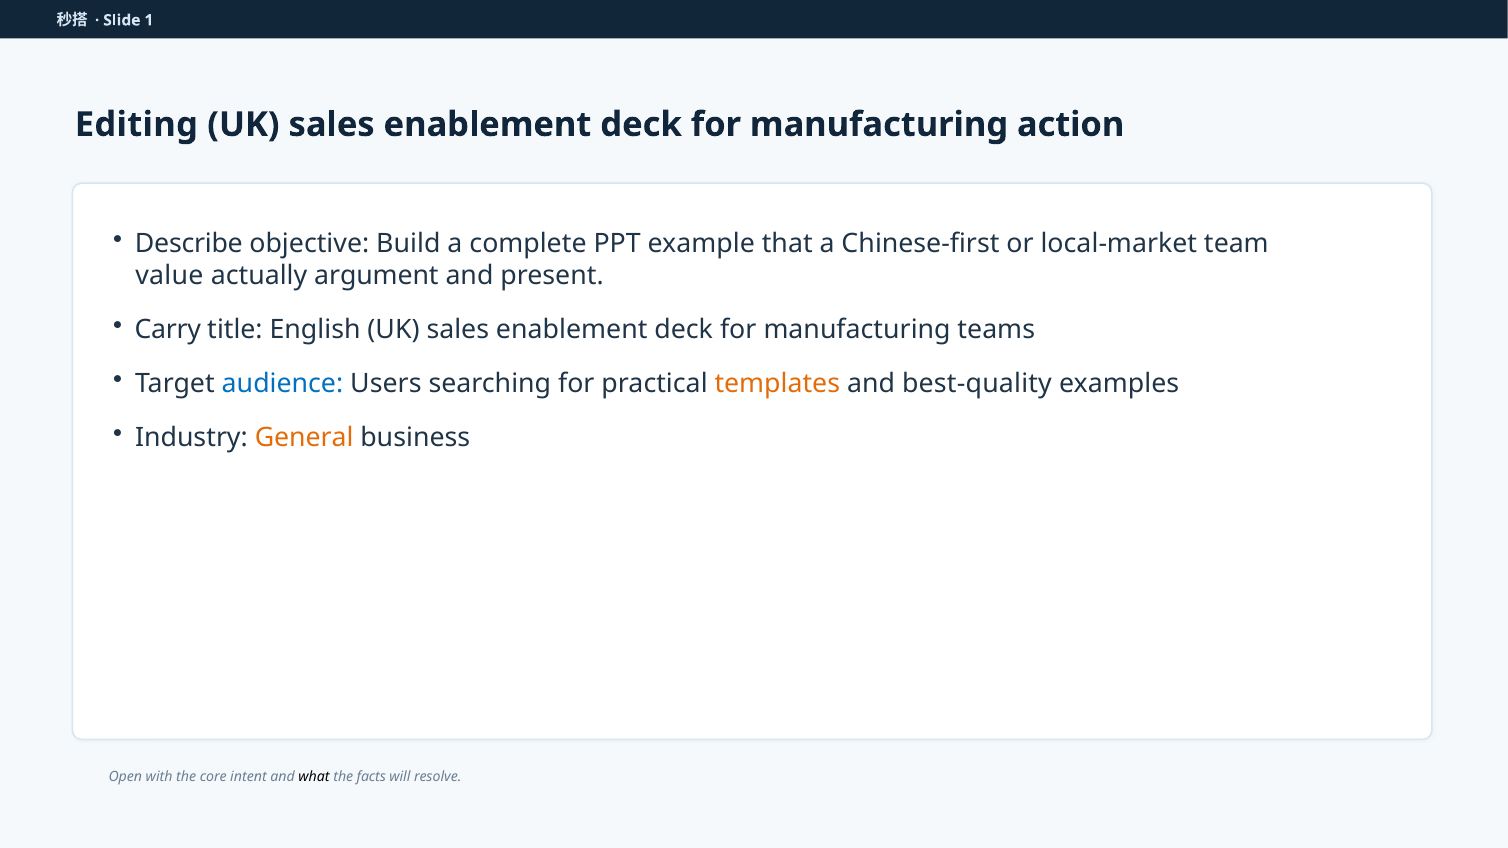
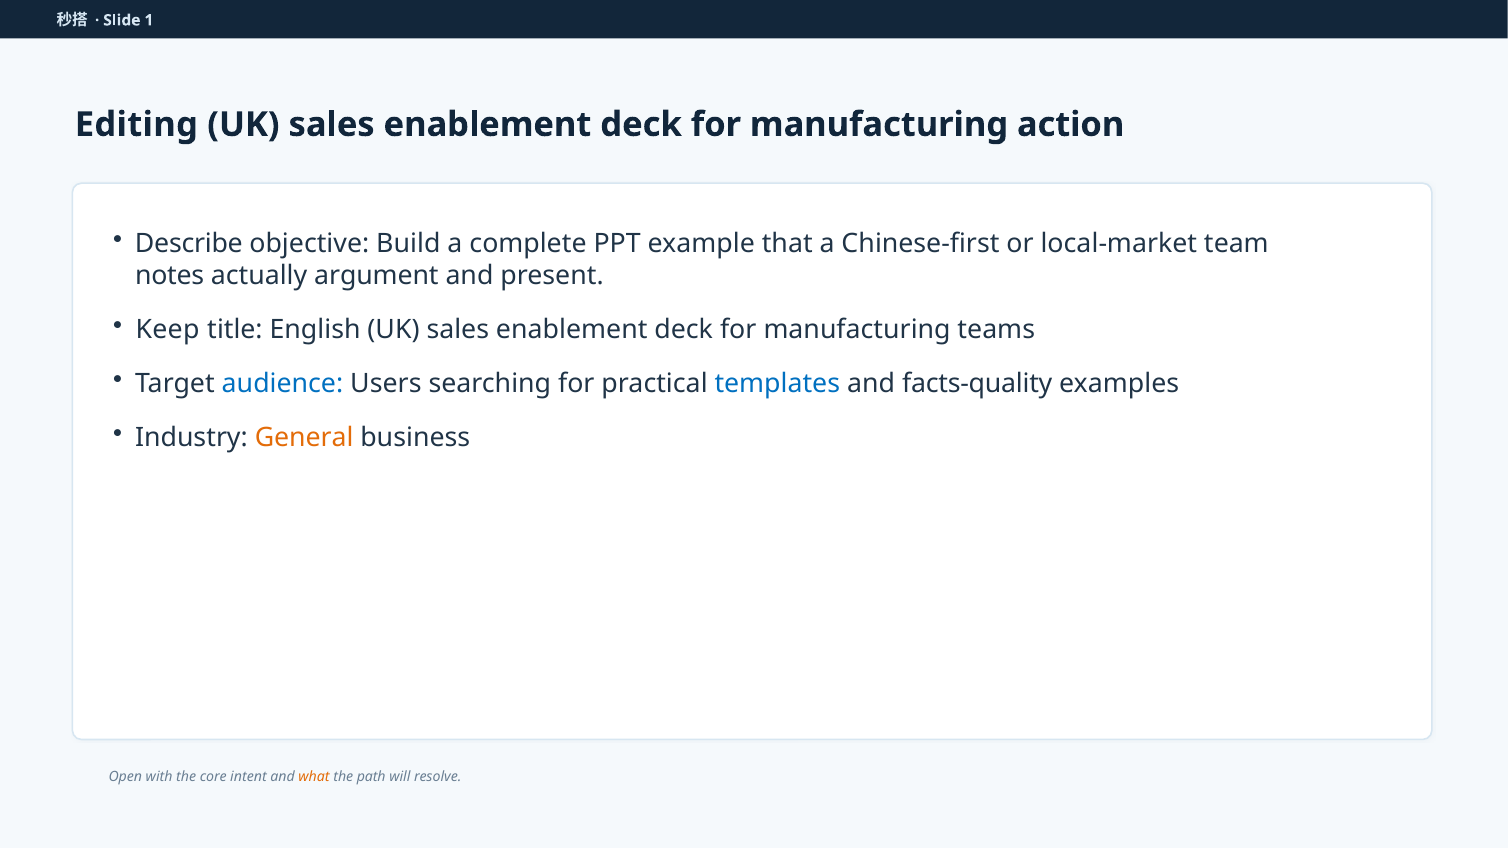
value: value -> notes
Carry: Carry -> Keep
templates colour: orange -> blue
best-quality: best-quality -> facts-quality
what colour: black -> orange
facts: facts -> path
